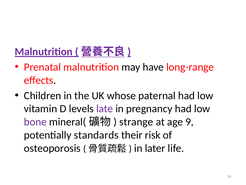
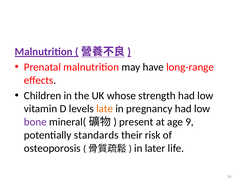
paternal: paternal -> strength
late colour: purple -> orange
strange: strange -> present
